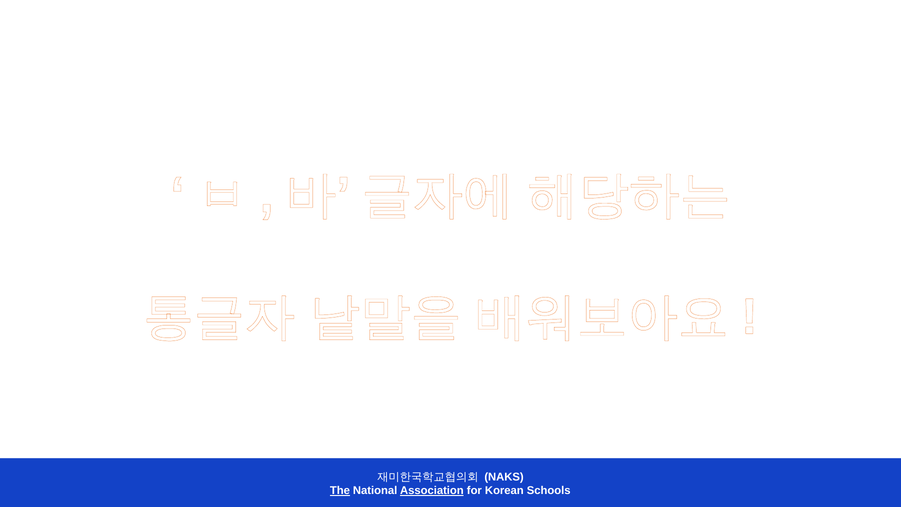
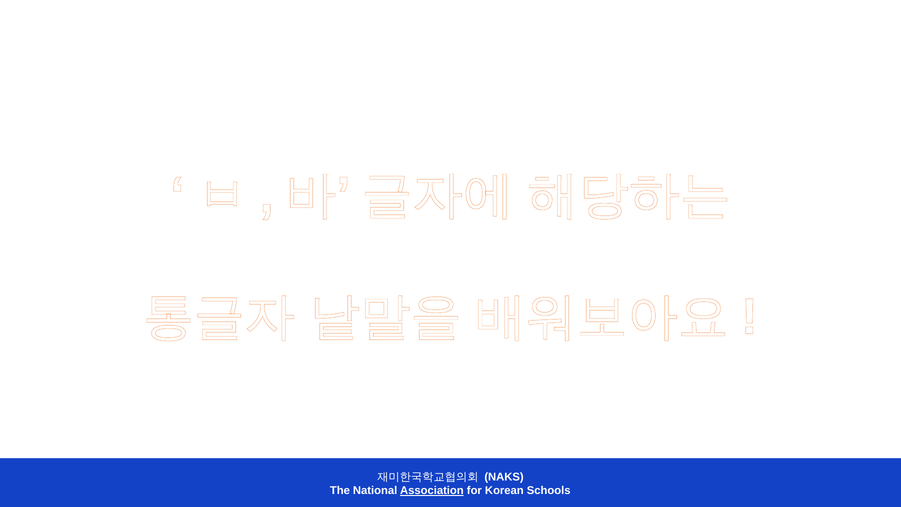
The underline: present -> none
